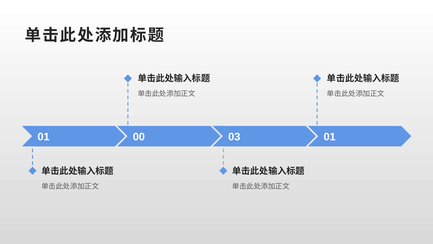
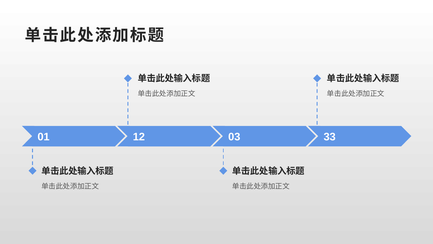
00: 00 -> 12
03 01: 01 -> 33
